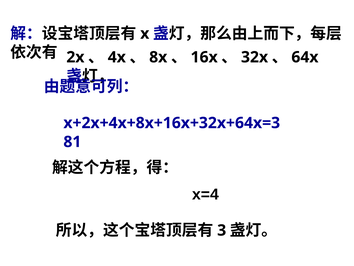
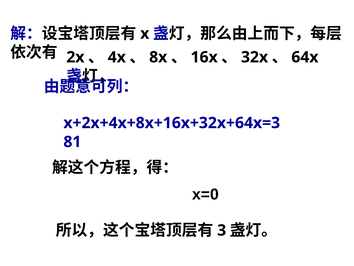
x=4: x=4 -> x=0
